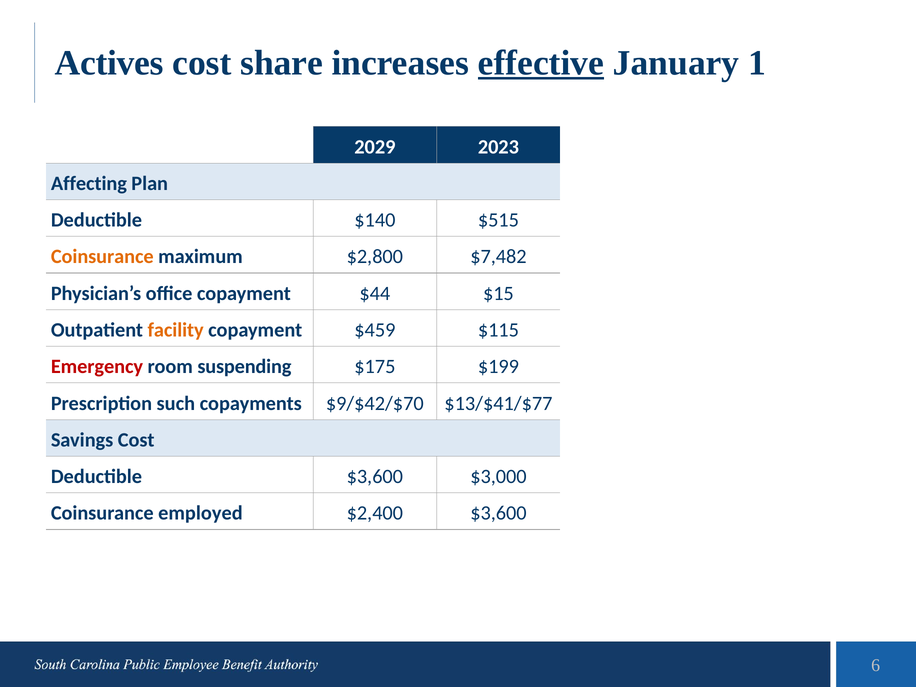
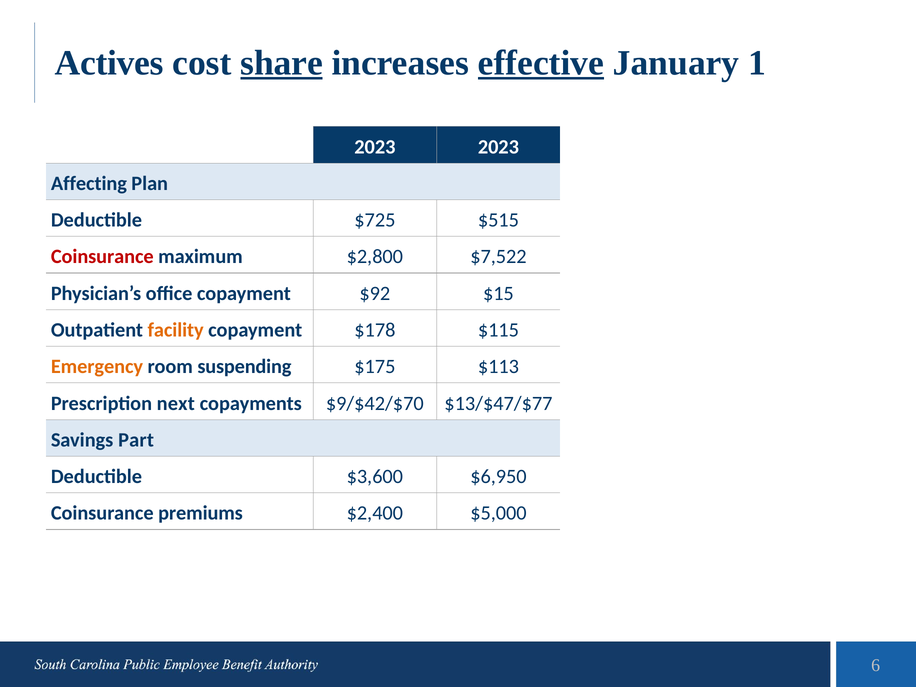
share underline: none -> present
2029 at (375, 147): 2029 -> 2023
$140: $140 -> $725
Coinsurance at (102, 257) colour: orange -> red
$7,482: $7,482 -> $7,522
$44: $44 -> $92
$459: $459 -> $178
Emergency colour: red -> orange
$199: $199 -> $113
such: such -> next
$13/$41/$77: $13/$41/$77 -> $13/$47/$77
Savings Cost: Cost -> Part
$3,000: $3,000 -> $6,950
employed: employed -> premiums
$2,400 $3,600: $3,600 -> $5,000
